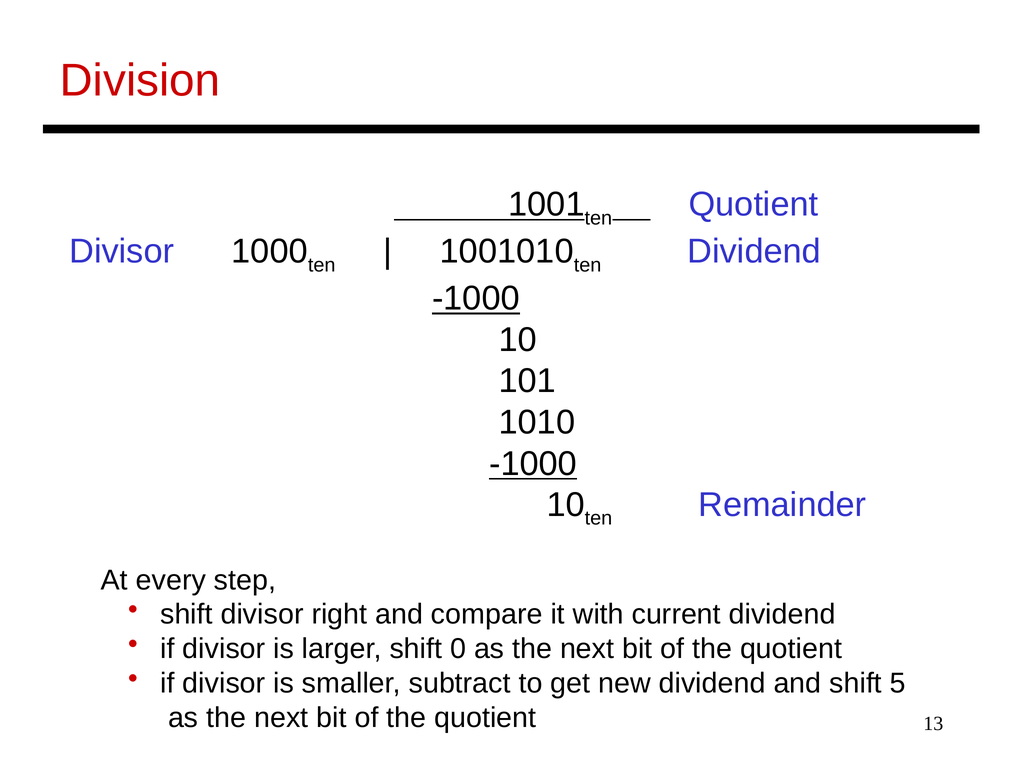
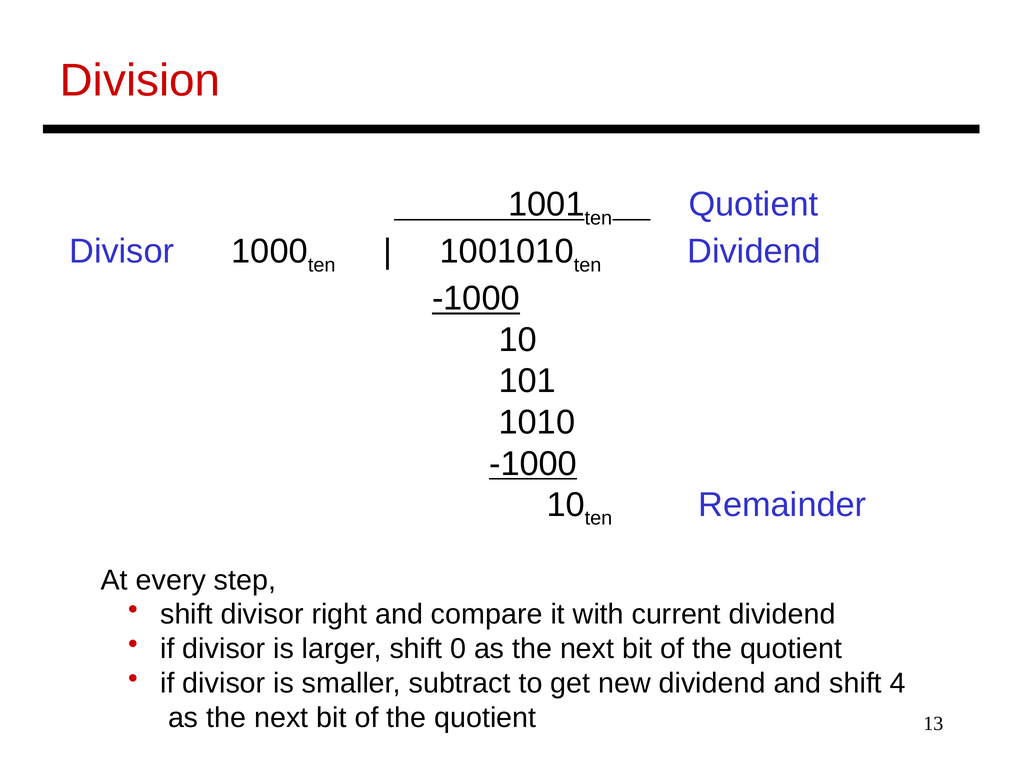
5: 5 -> 4
